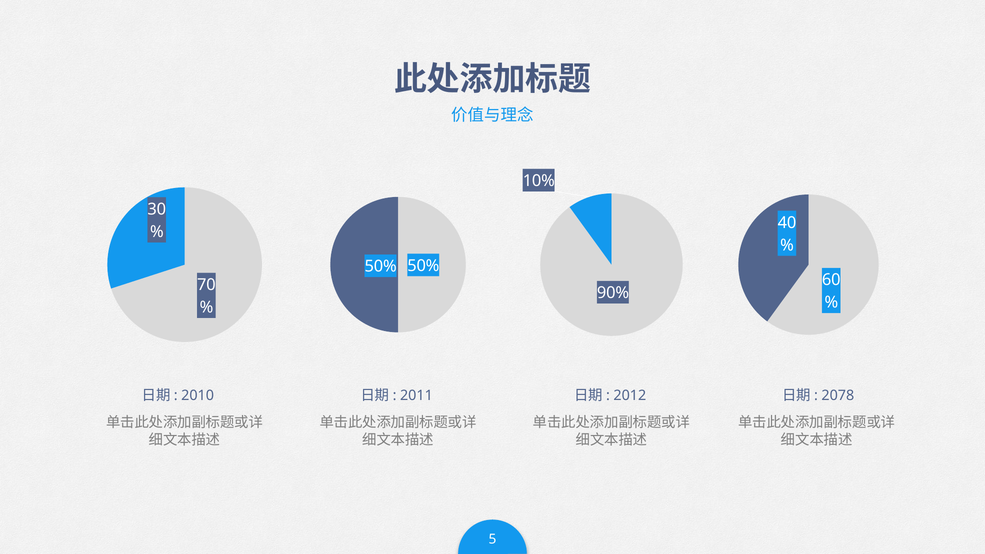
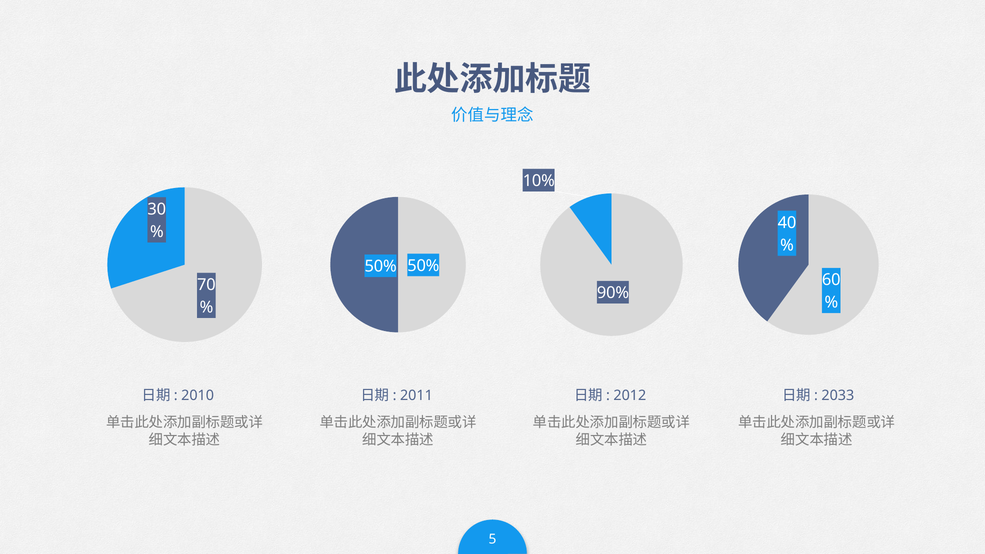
2078: 2078 -> 2033
